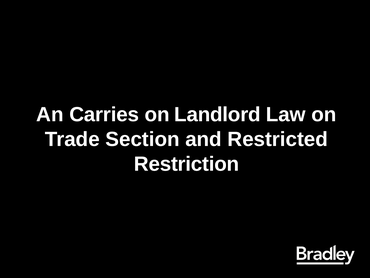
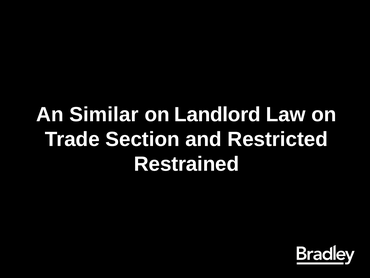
Carries: Carries -> Similar
Restriction: Restriction -> Restrained
